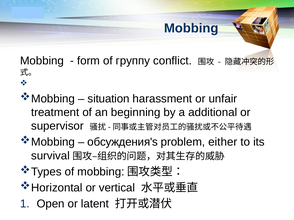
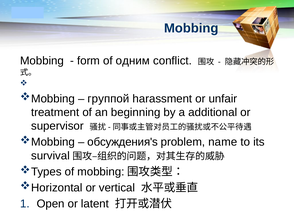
группу: группу -> одним
situation: situation -> группой
either: either -> name
